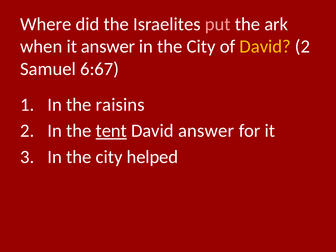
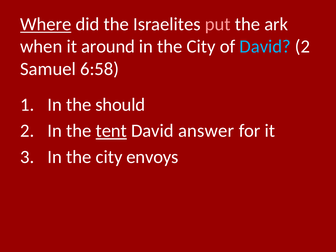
Where underline: none -> present
it answer: answer -> around
David at (265, 47) colour: yellow -> light blue
6:67: 6:67 -> 6:58
raisins: raisins -> should
helped: helped -> envoys
